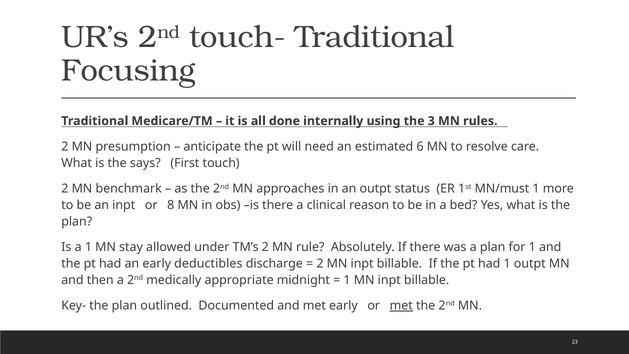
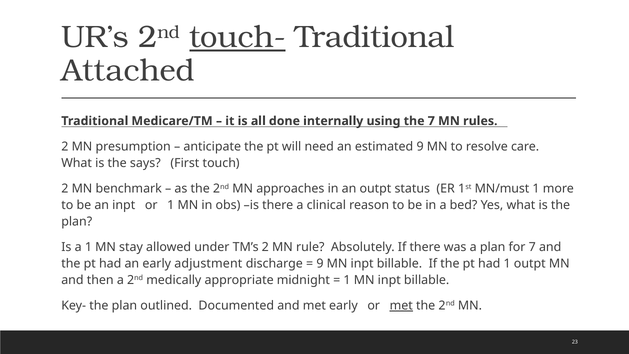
touch- underline: none -> present
Focusing: Focusing -> Attached
the 3: 3 -> 7
estimated 6: 6 -> 9
or 8: 8 -> 1
for 1: 1 -> 7
deductibles: deductibles -> adjustment
2 at (320, 263): 2 -> 9
